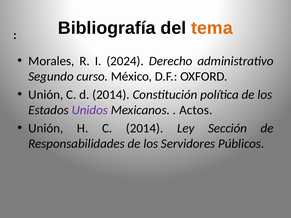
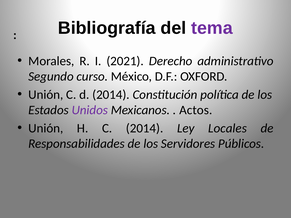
tema colour: orange -> purple
2024: 2024 -> 2021
Sección: Sección -> Locales
